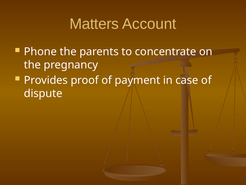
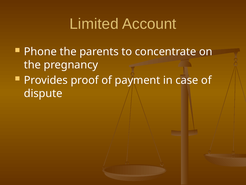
Matters: Matters -> Limited
